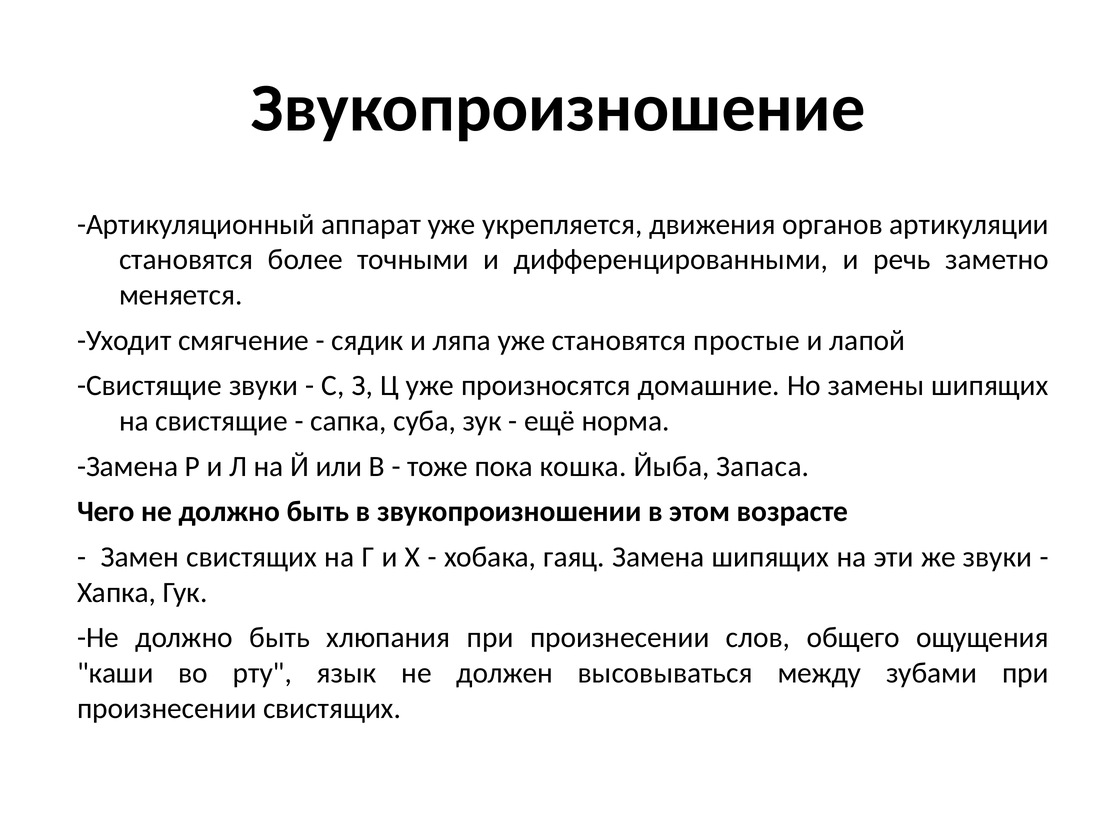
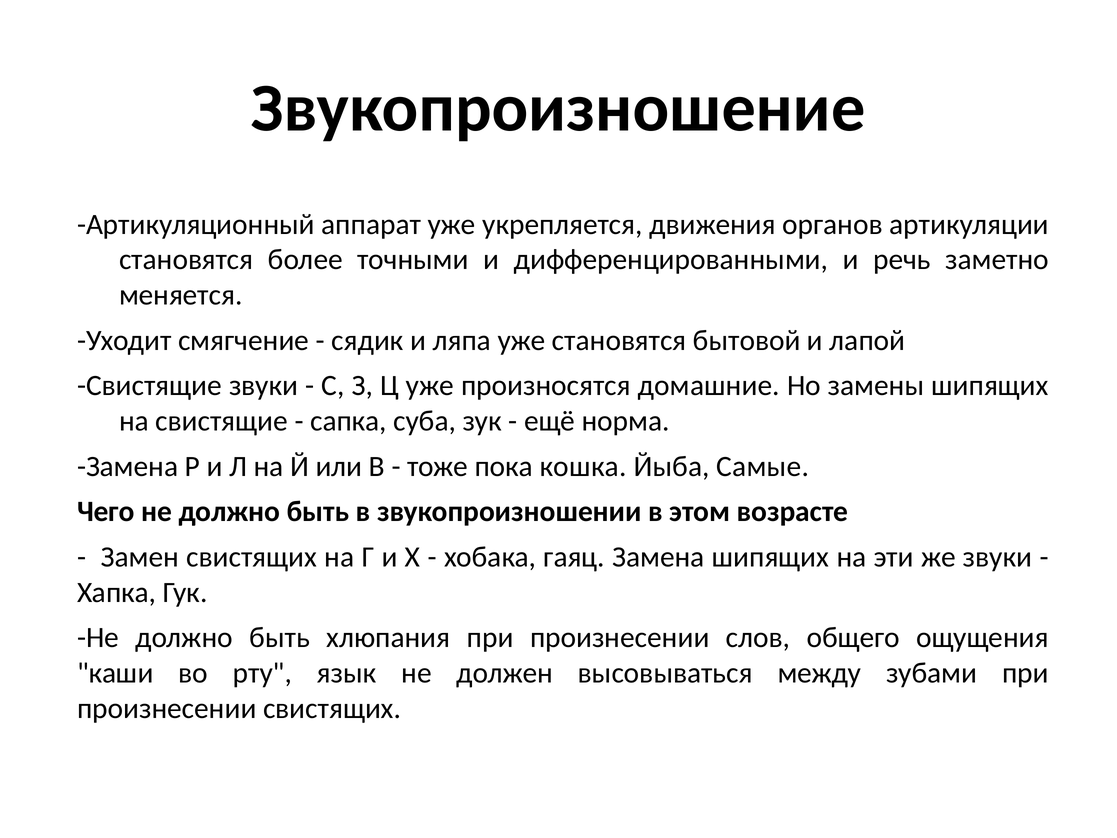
простые: простые -> бытовой
Запаса: Запаса -> Самые
